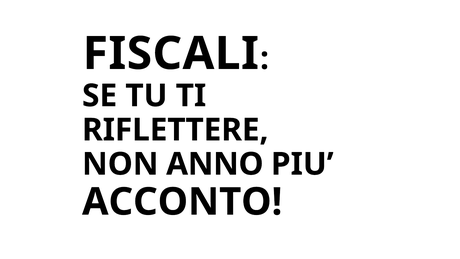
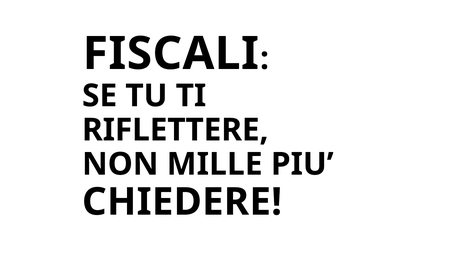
ANNO: ANNO -> MILLE
ACCONTO: ACCONTO -> CHIEDERE
